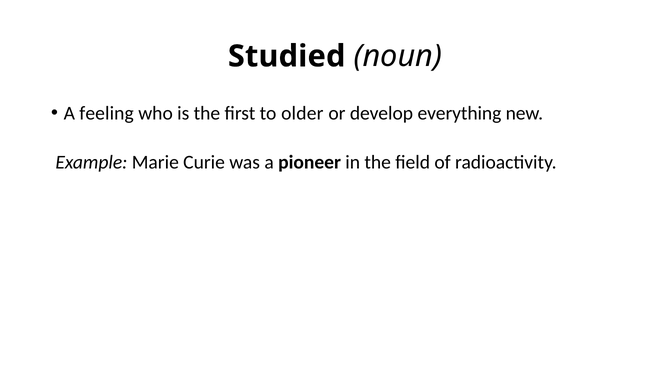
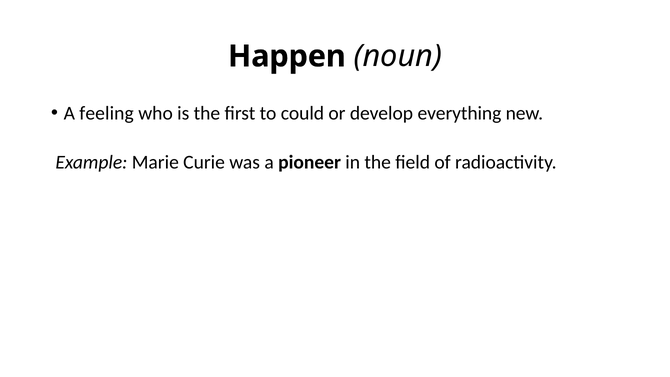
Studied: Studied -> Happen
older: older -> could
